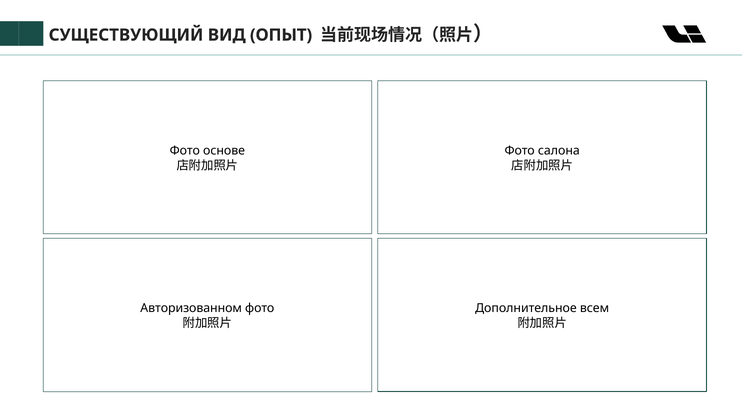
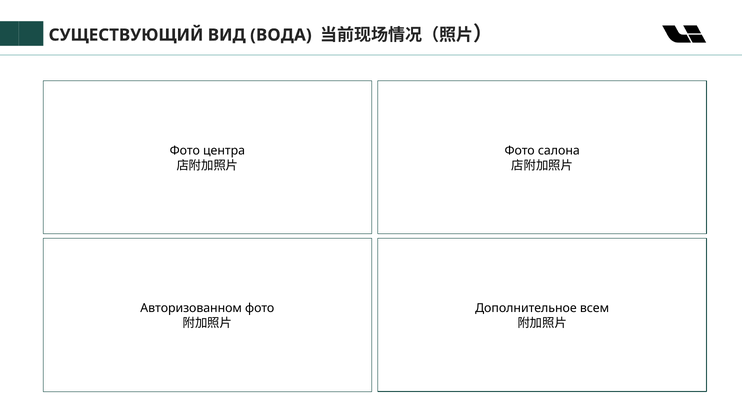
ОПЫТ: ОПЫТ -> ВОДА
основе: основе -> центра
